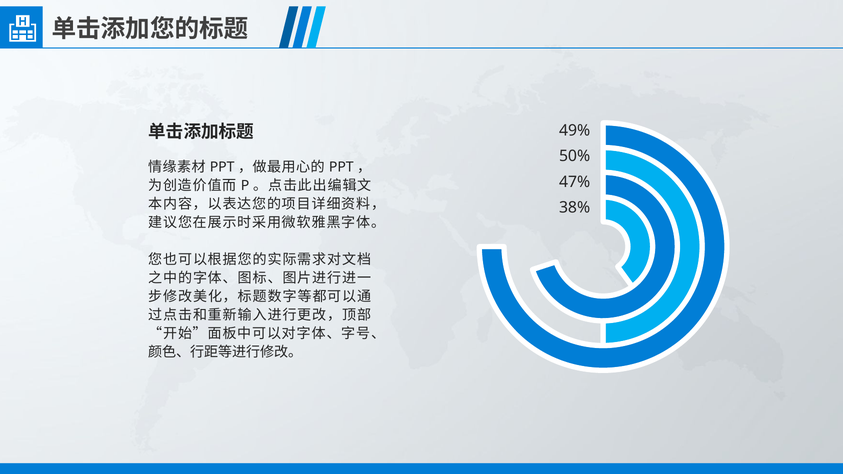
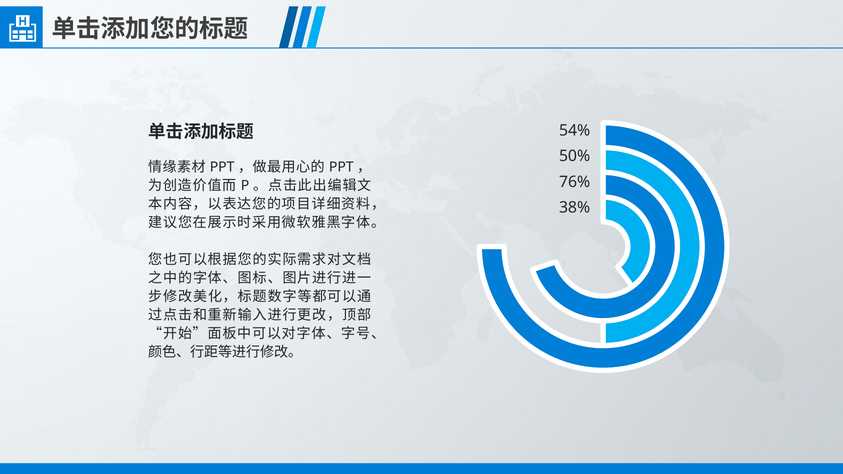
49%: 49% -> 54%
47%: 47% -> 76%
